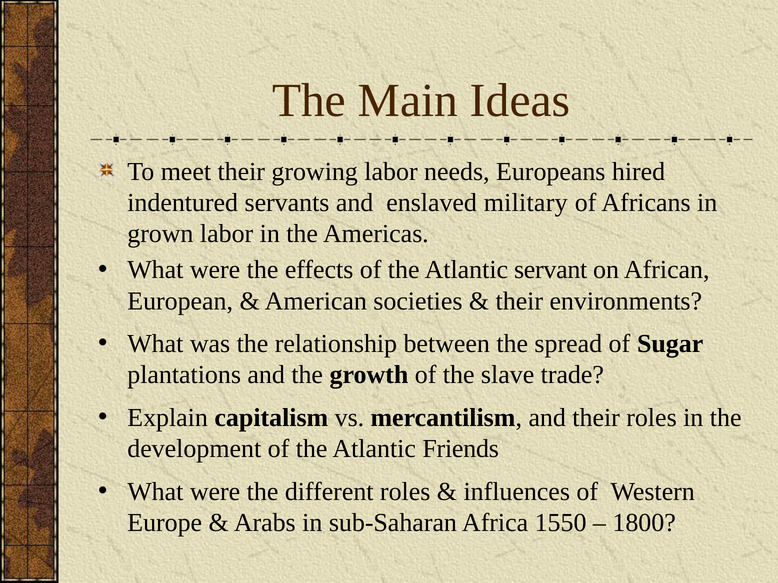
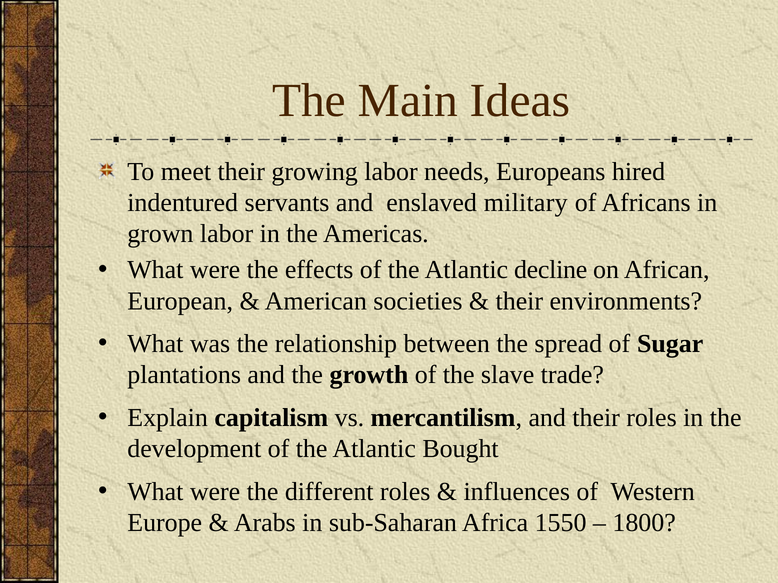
servant: servant -> decline
Friends: Friends -> Bought
